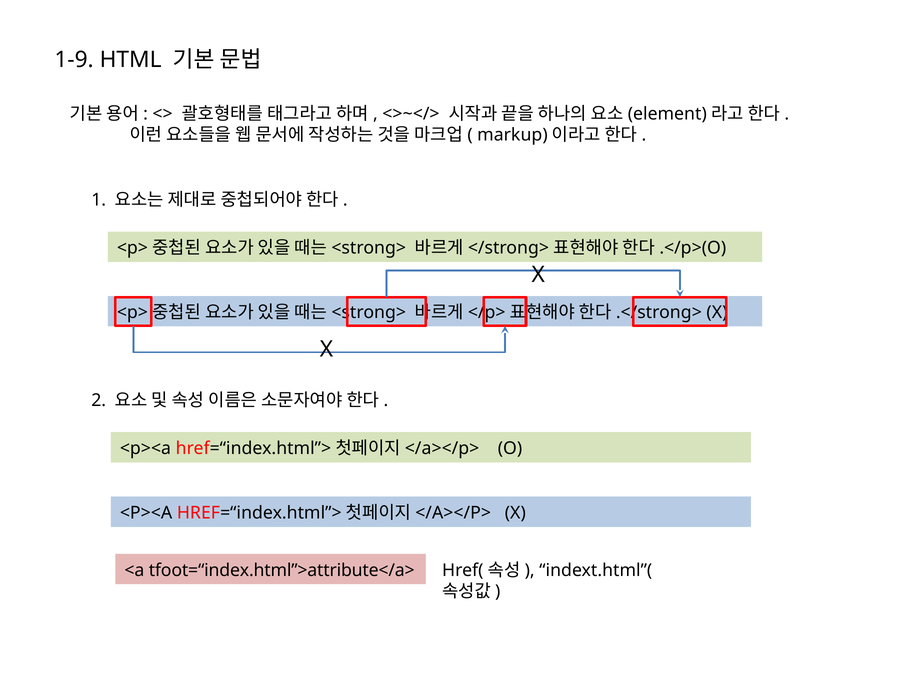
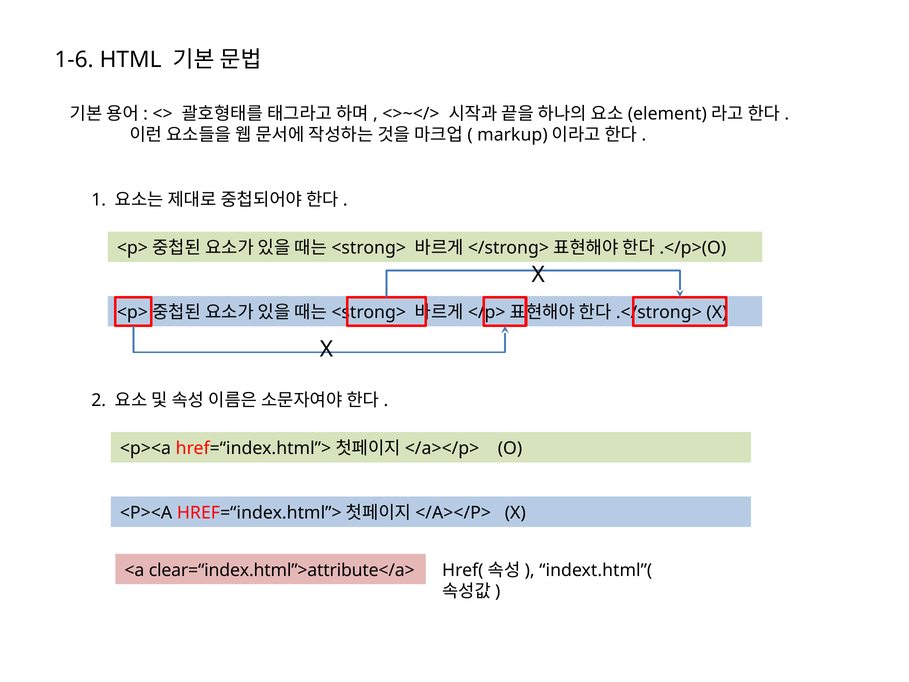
1-9: 1-9 -> 1-6
tfoot=“index.html”>attribute</a>: tfoot=“index.html”>attribute</a> -> clear=“index.html”>attribute</a>
